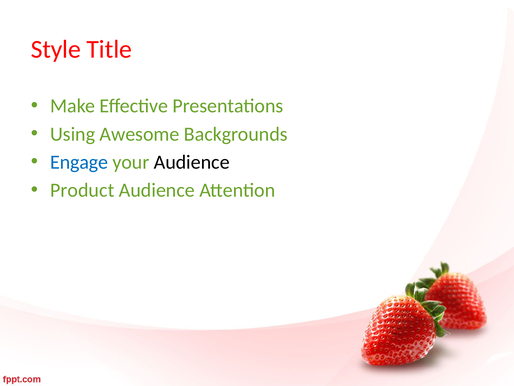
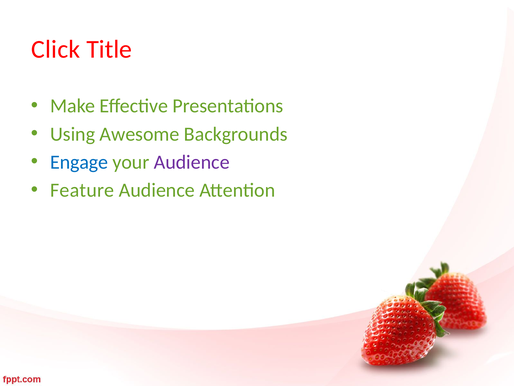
Style: Style -> Click
Audience at (192, 162) colour: black -> purple
Product: Product -> Feature
